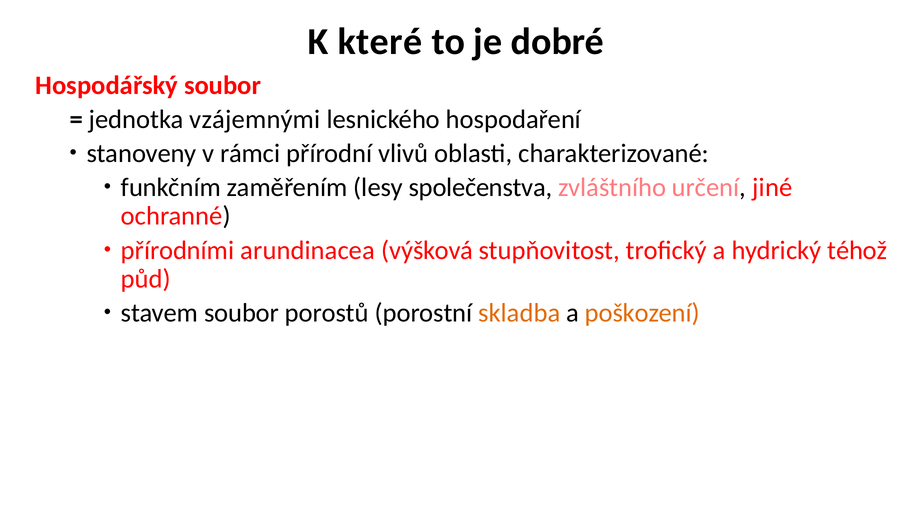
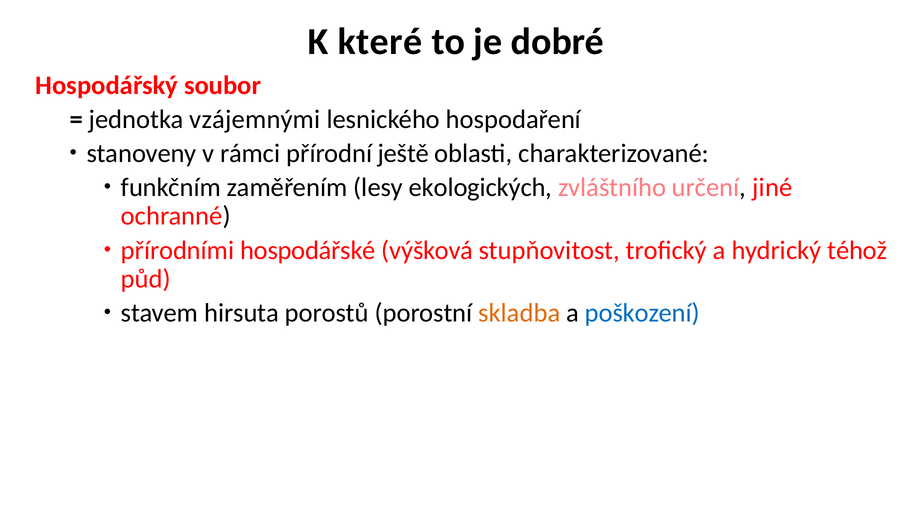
vlivů: vlivů -> ještě
společenstva: společenstva -> ekologických
arundinacea: arundinacea -> hospodářské
stavem soubor: soubor -> hirsuta
poškození colour: orange -> blue
